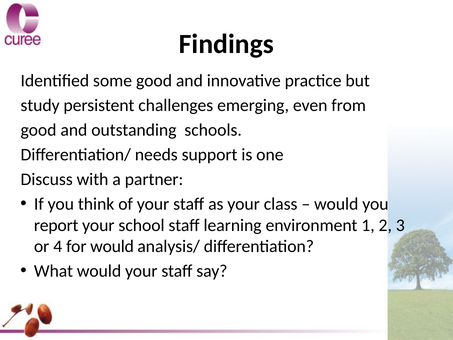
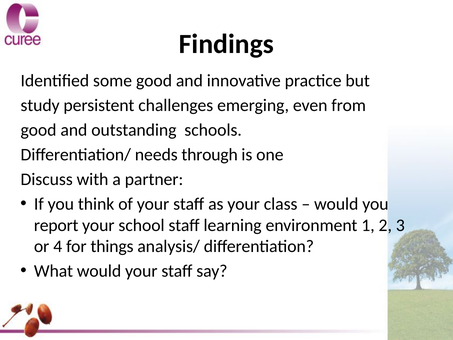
support: support -> through
for would: would -> things
